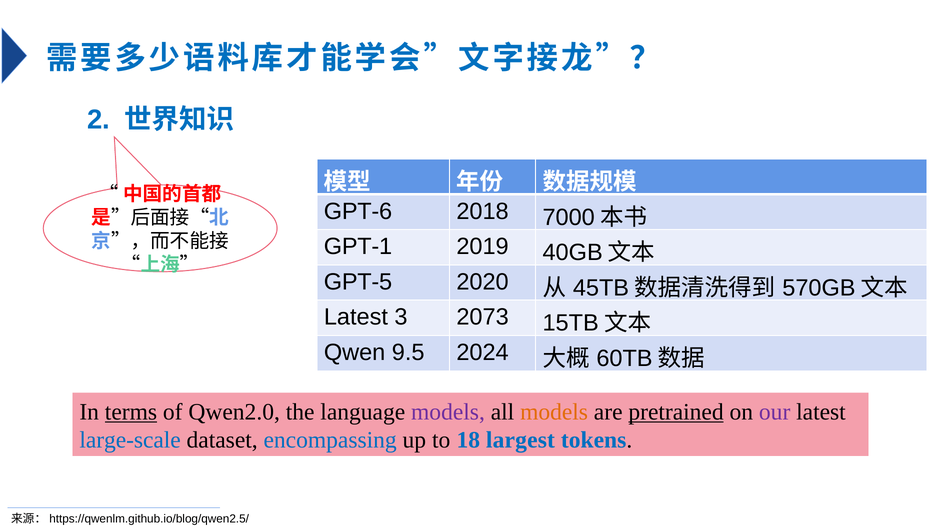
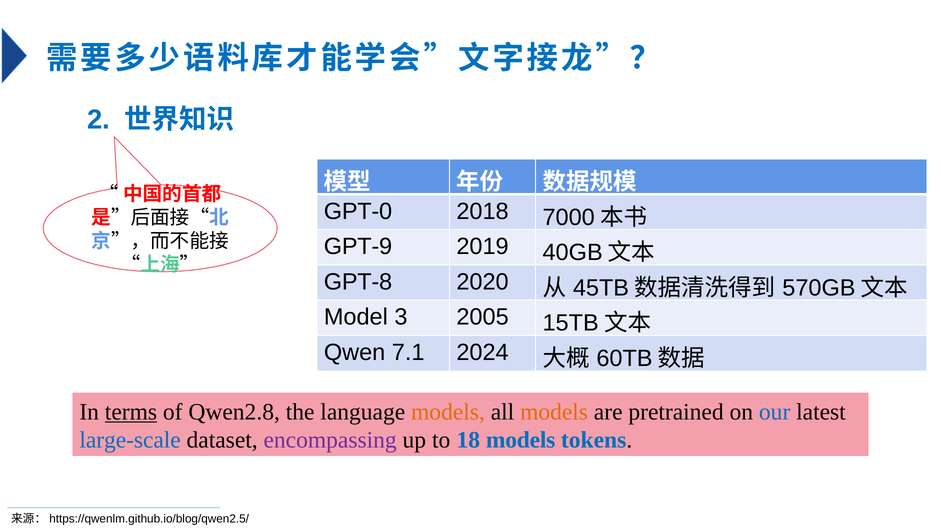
GPT-6: GPT-6 -> GPT-0
GPT-1: GPT-1 -> GPT-9
GPT-5: GPT-5 -> GPT-8
Latest at (356, 317): Latest -> Model
2073: 2073 -> 2005
9.5: 9.5 -> 7.1
Qwen2.0: Qwen2.0 -> Qwen2.8
models at (448, 412) colour: purple -> orange
pretrained underline: present -> none
our colour: purple -> blue
encompassing colour: blue -> purple
18 largest: largest -> models
